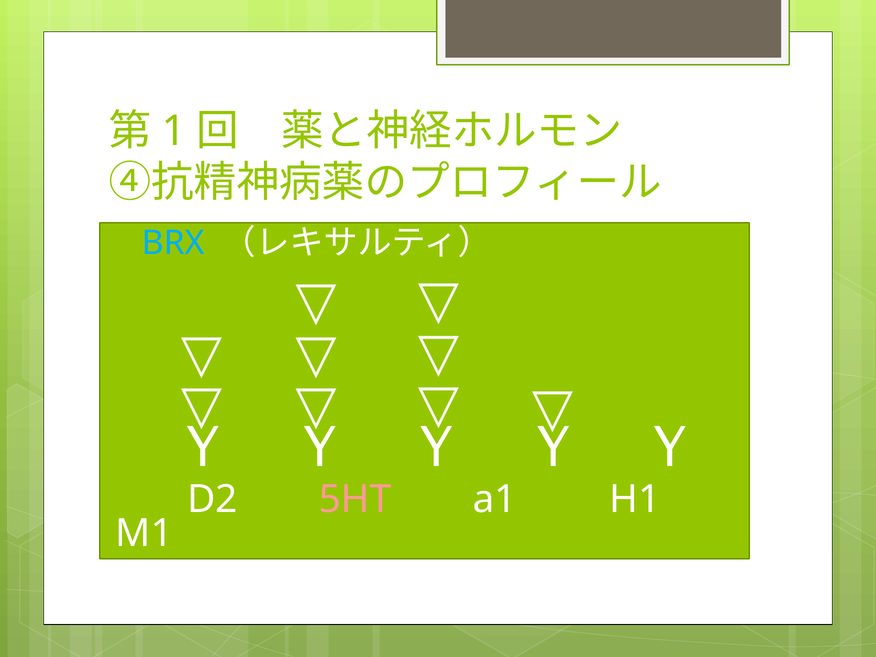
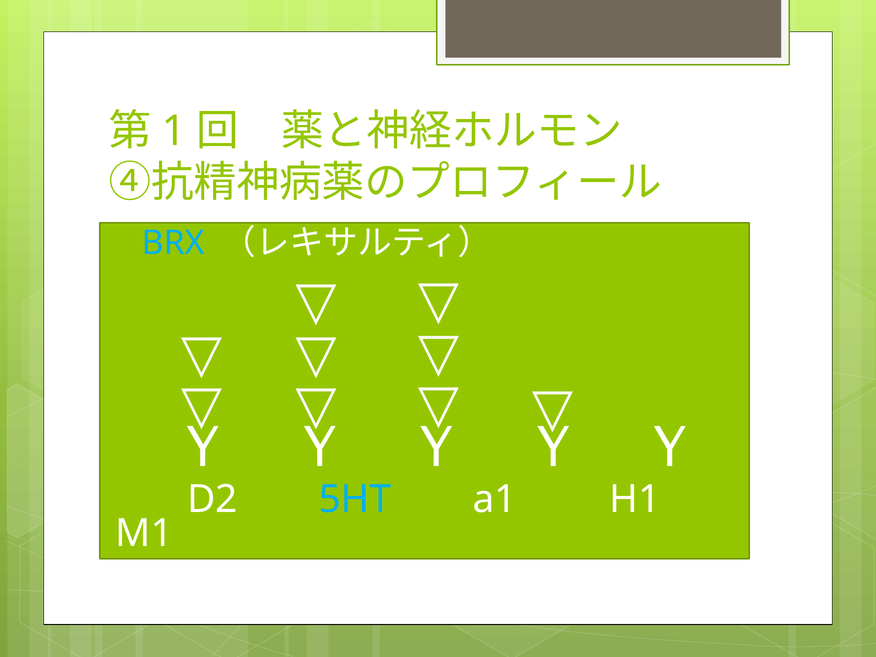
5HT colour: pink -> light blue
